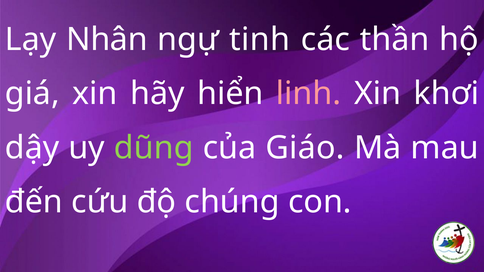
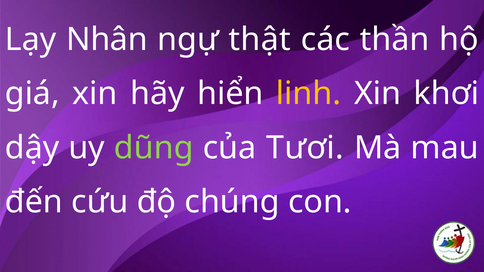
tinh: tinh -> thật
linh colour: pink -> yellow
Giáo: Giáo -> Tươi
